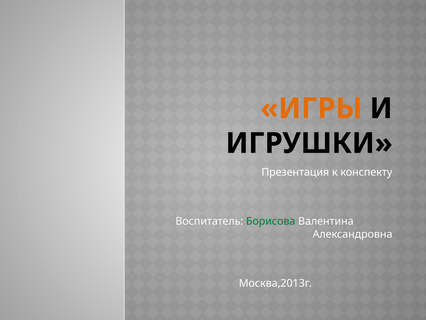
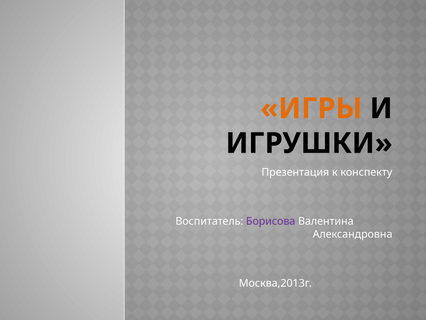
Борисова colour: green -> purple
